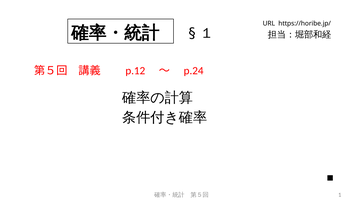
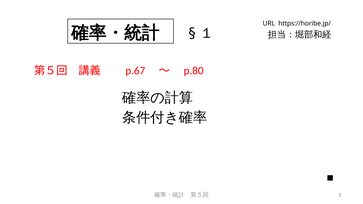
p.12: p.12 -> p.67
p.24: p.24 -> p.80
